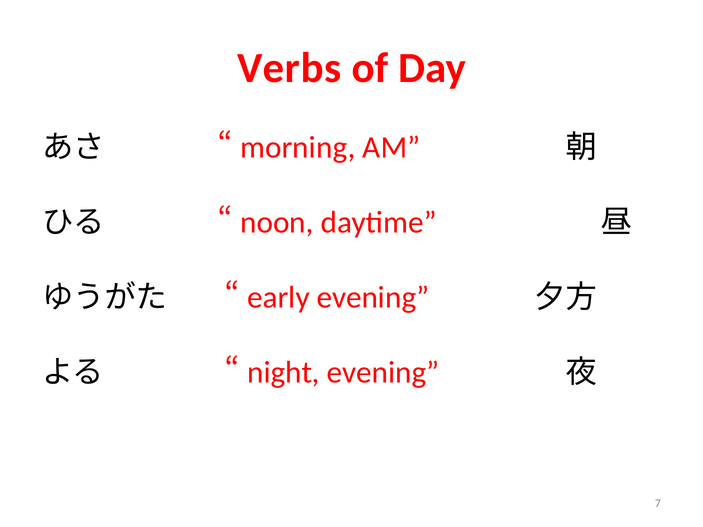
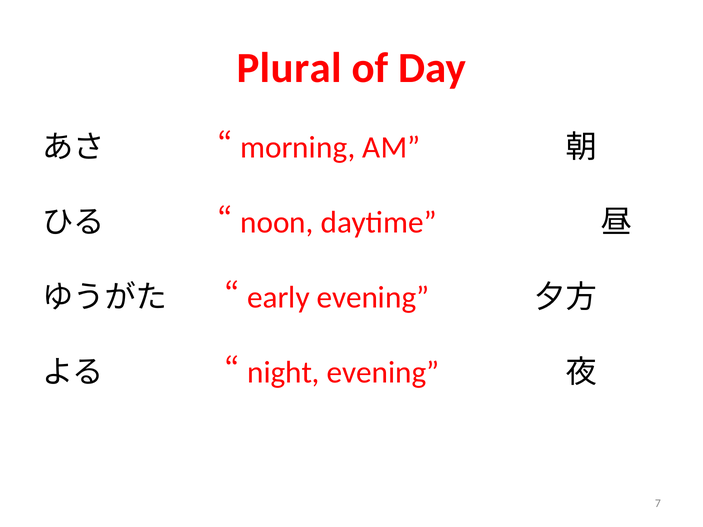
Verbs: Verbs -> Plural
